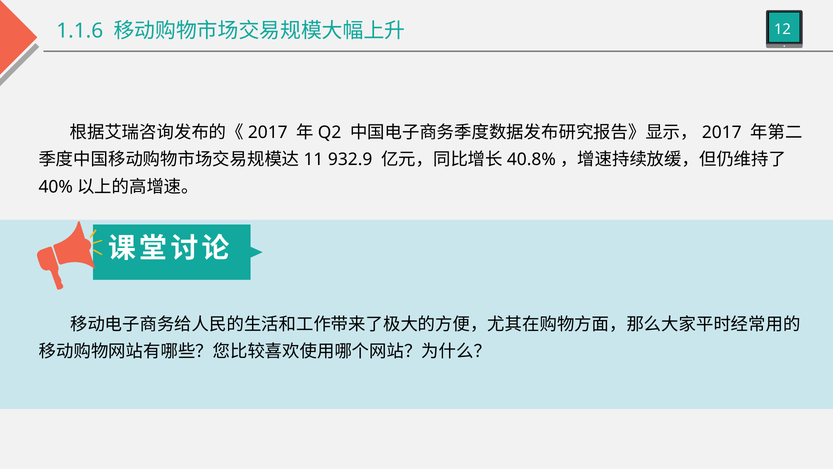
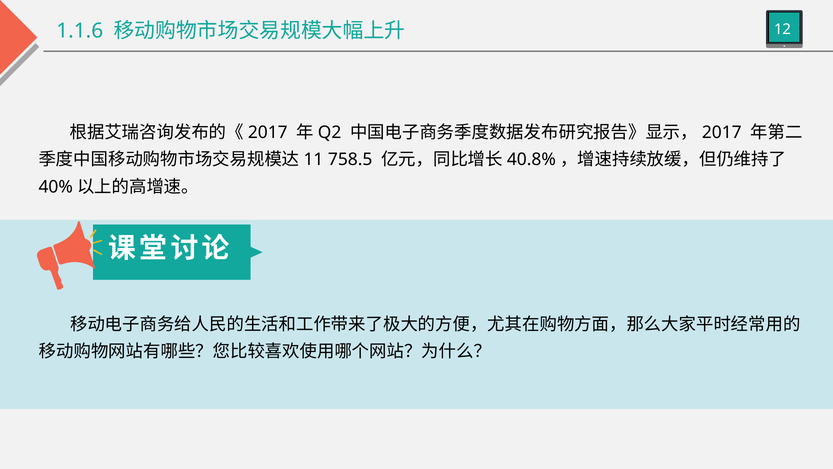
932.9: 932.9 -> 758.5
